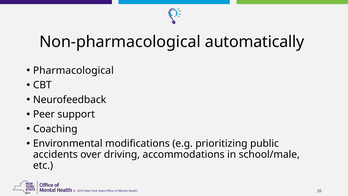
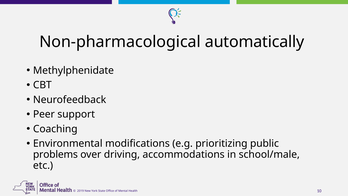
Pharmacological: Pharmacological -> Methylphenidate
accidents: accidents -> problems
